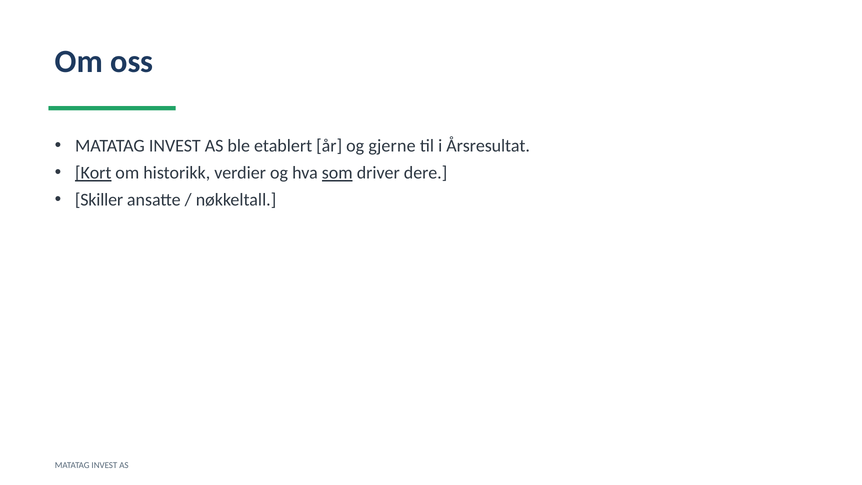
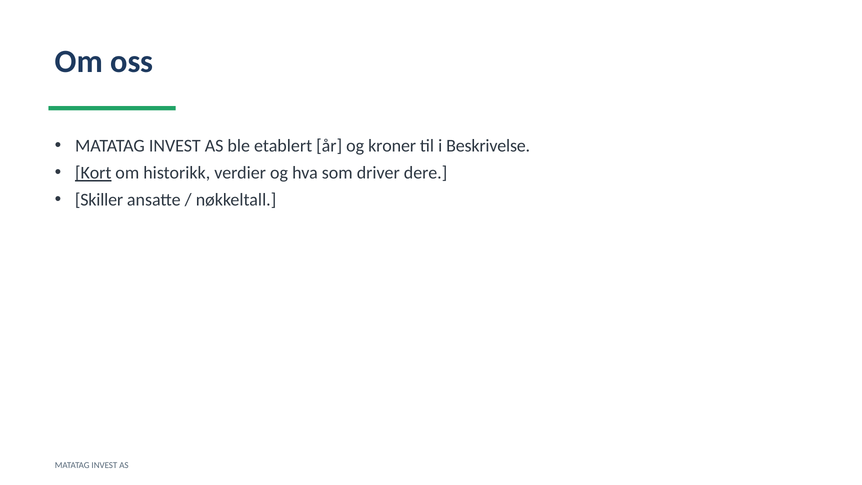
gjerne: gjerne -> kroner
Årsresultat: Årsresultat -> Beskrivelse
som underline: present -> none
